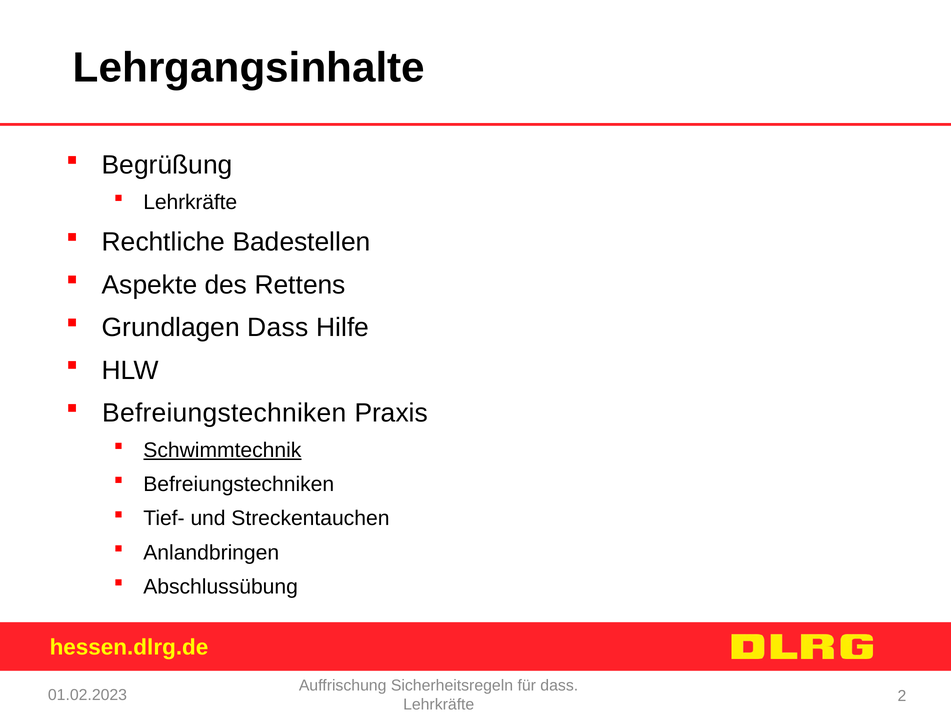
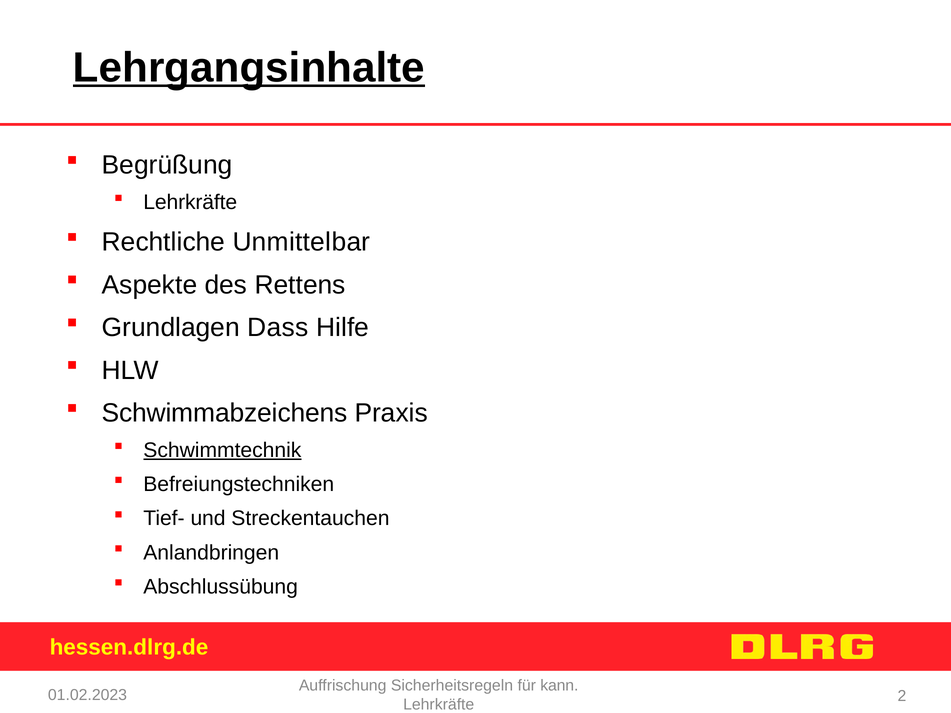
Lehrgangsinhalte underline: none -> present
Badestellen: Badestellen -> Unmittelbar
Befreiungstechniken at (224, 413): Befreiungstechniken -> Schwimmabzeichens
für dass: dass -> kann
